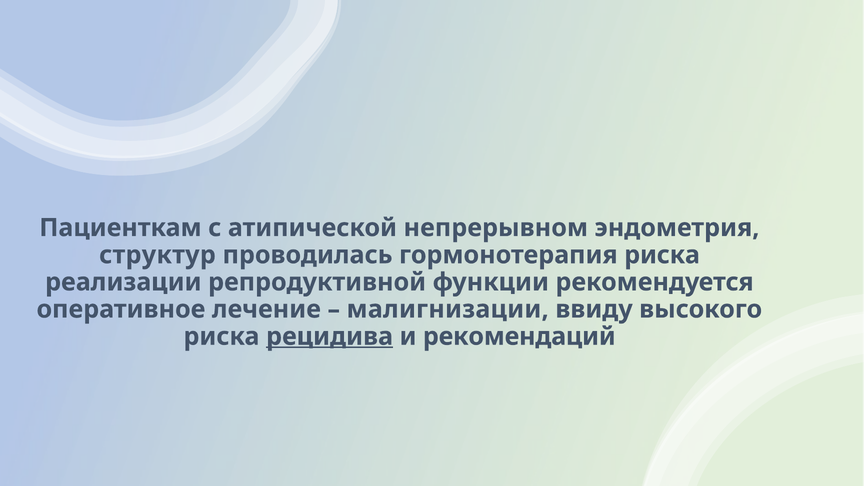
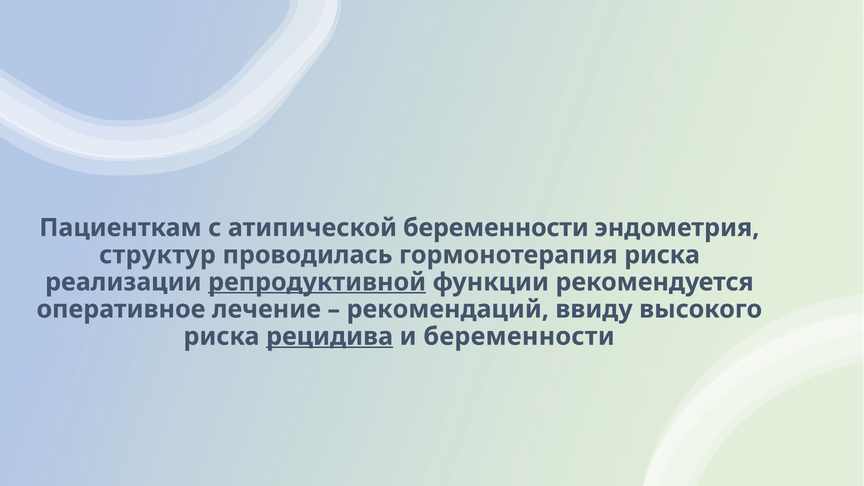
атипической непрерывном: непрерывном -> беременности
репродуктивной underline: none -> present
малигнизации: малигнизации -> рекомендаций
и рекомендаций: рекомендаций -> беременности
